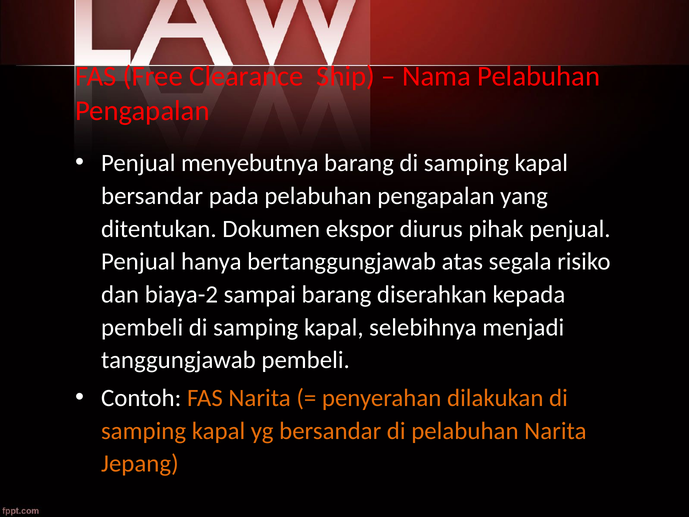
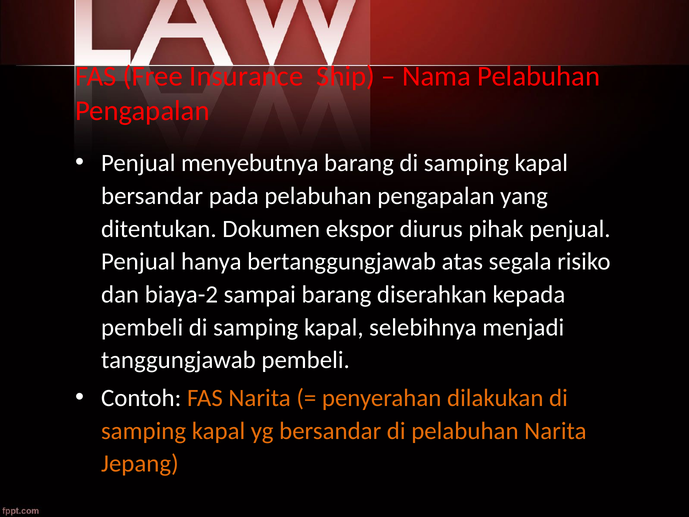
Clearance: Clearance -> Insurance
